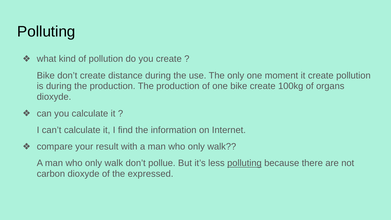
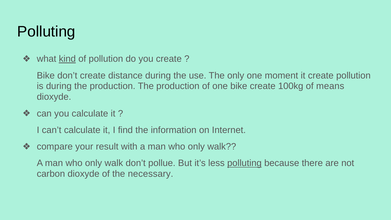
kind underline: none -> present
organs: organs -> means
expressed: expressed -> necessary
